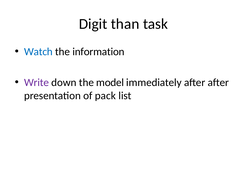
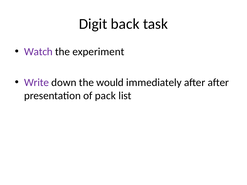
than: than -> back
Watch colour: blue -> purple
information: information -> experiment
model: model -> would
